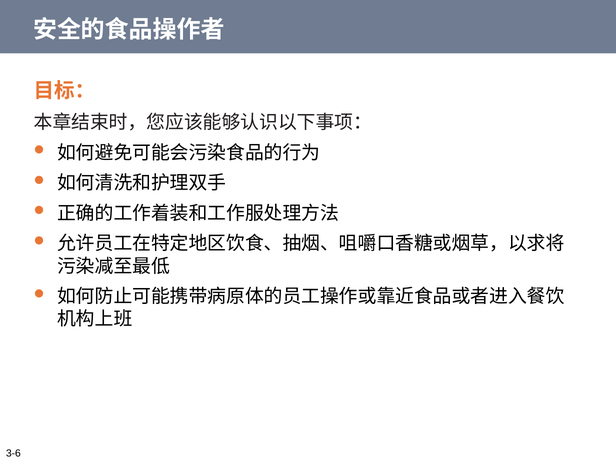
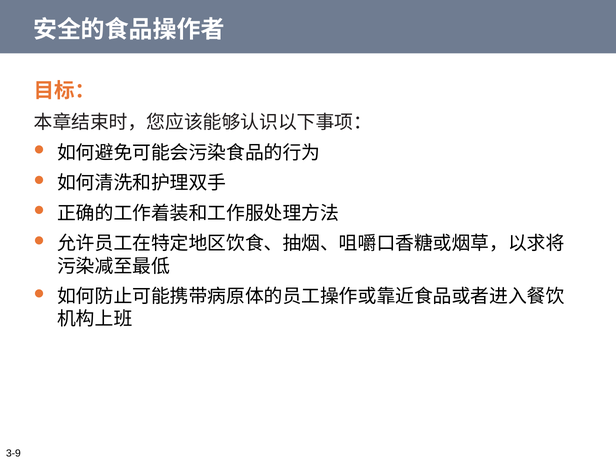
3-6: 3-6 -> 3-9
